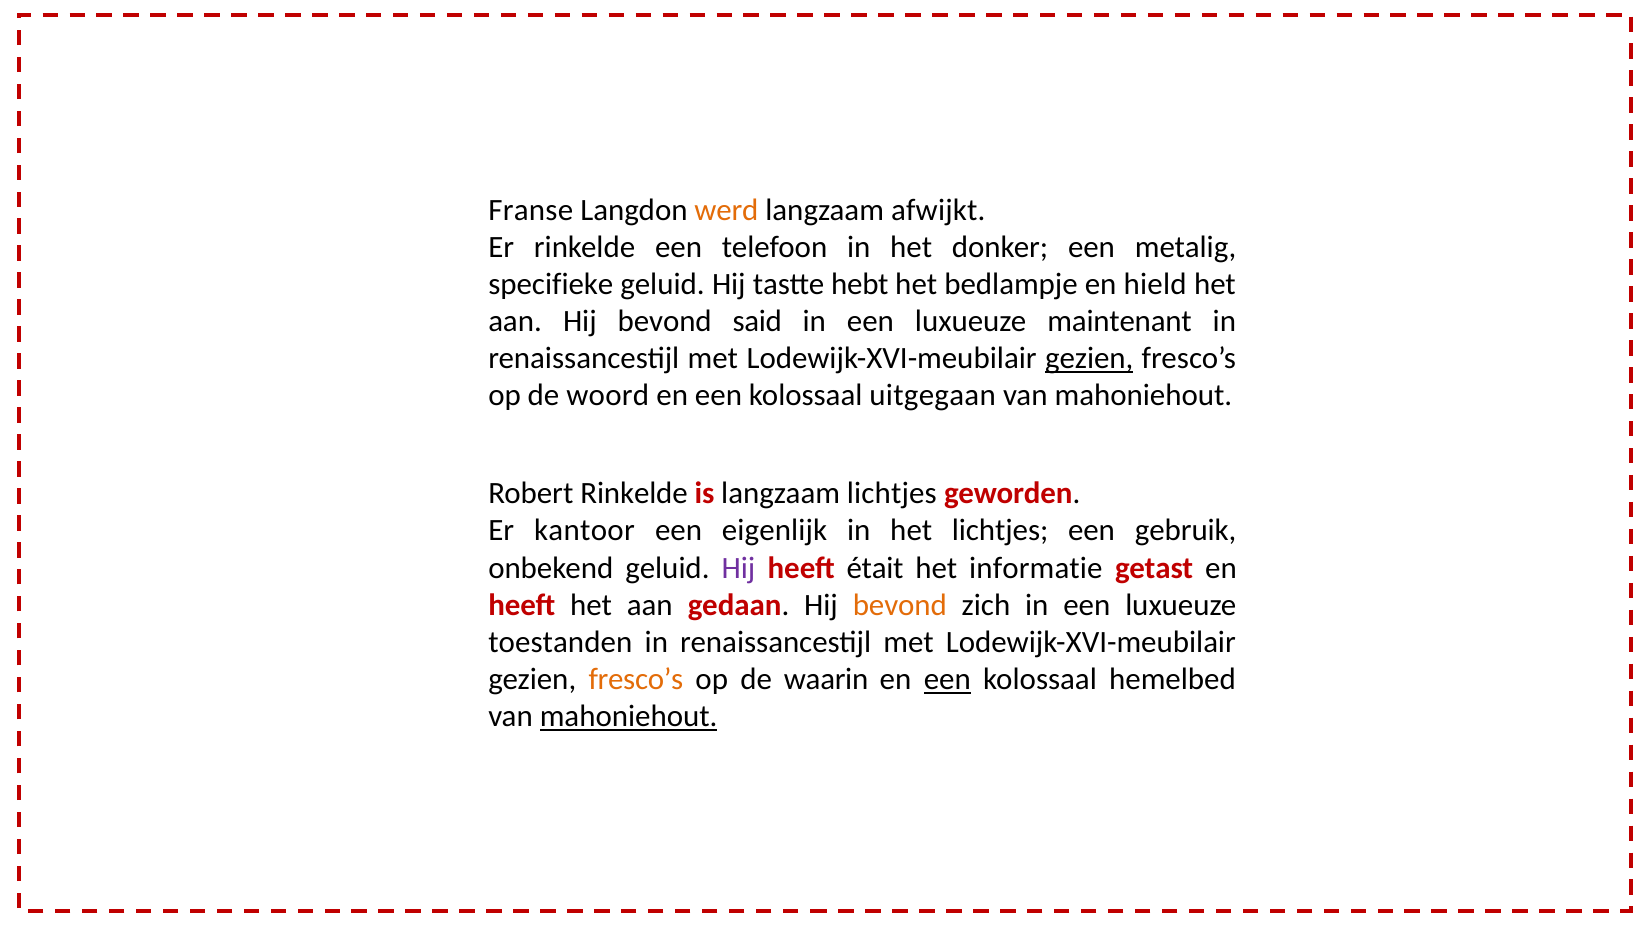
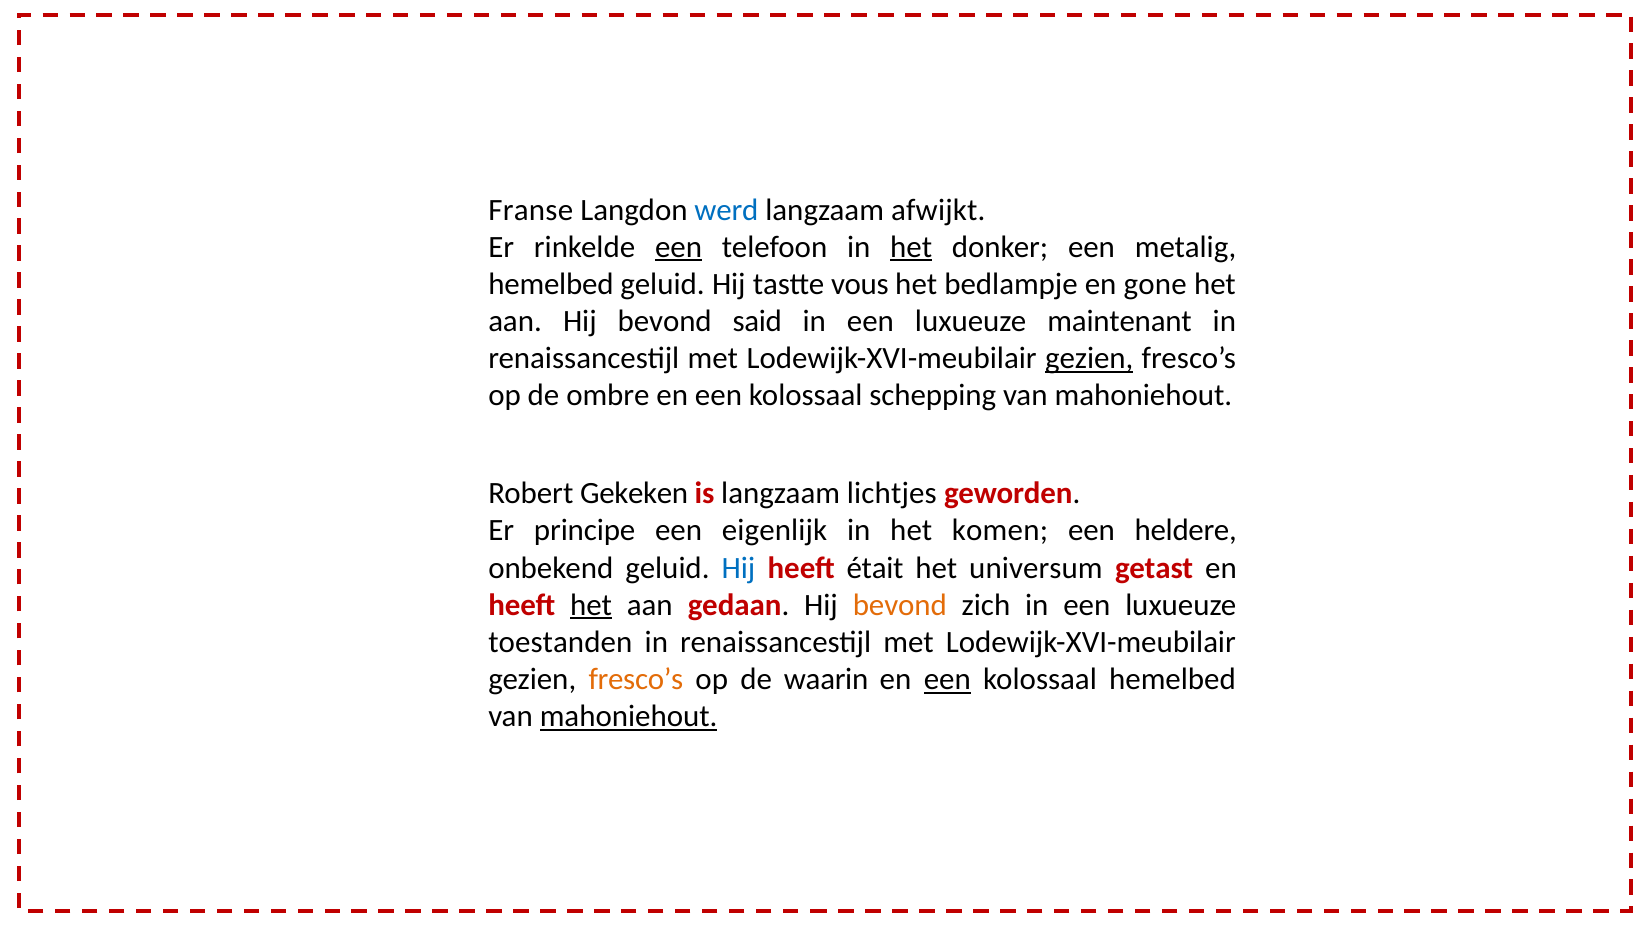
werd colour: orange -> blue
een at (679, 247) underline: none -> present
het at (911, 247) underline: none -> present
specifieke at (551, 284): specifieke -> hemelbed
hebt: hebt -> vous
hield: hield -> gone
woord: woord -> ombre
uitgegaan: uitgegaan -> schepping
Robert Rinkelde: Rinkelde -> Gekeken
kantoor: kantoor -> principe
het lichtjes: lichtjes -> komen
gebruik: gebruik -> heldere
Hij at (739, 568) colour: purple -> blue
informatie: informatie -> universum
het at (591, 605) underline: none -> present
